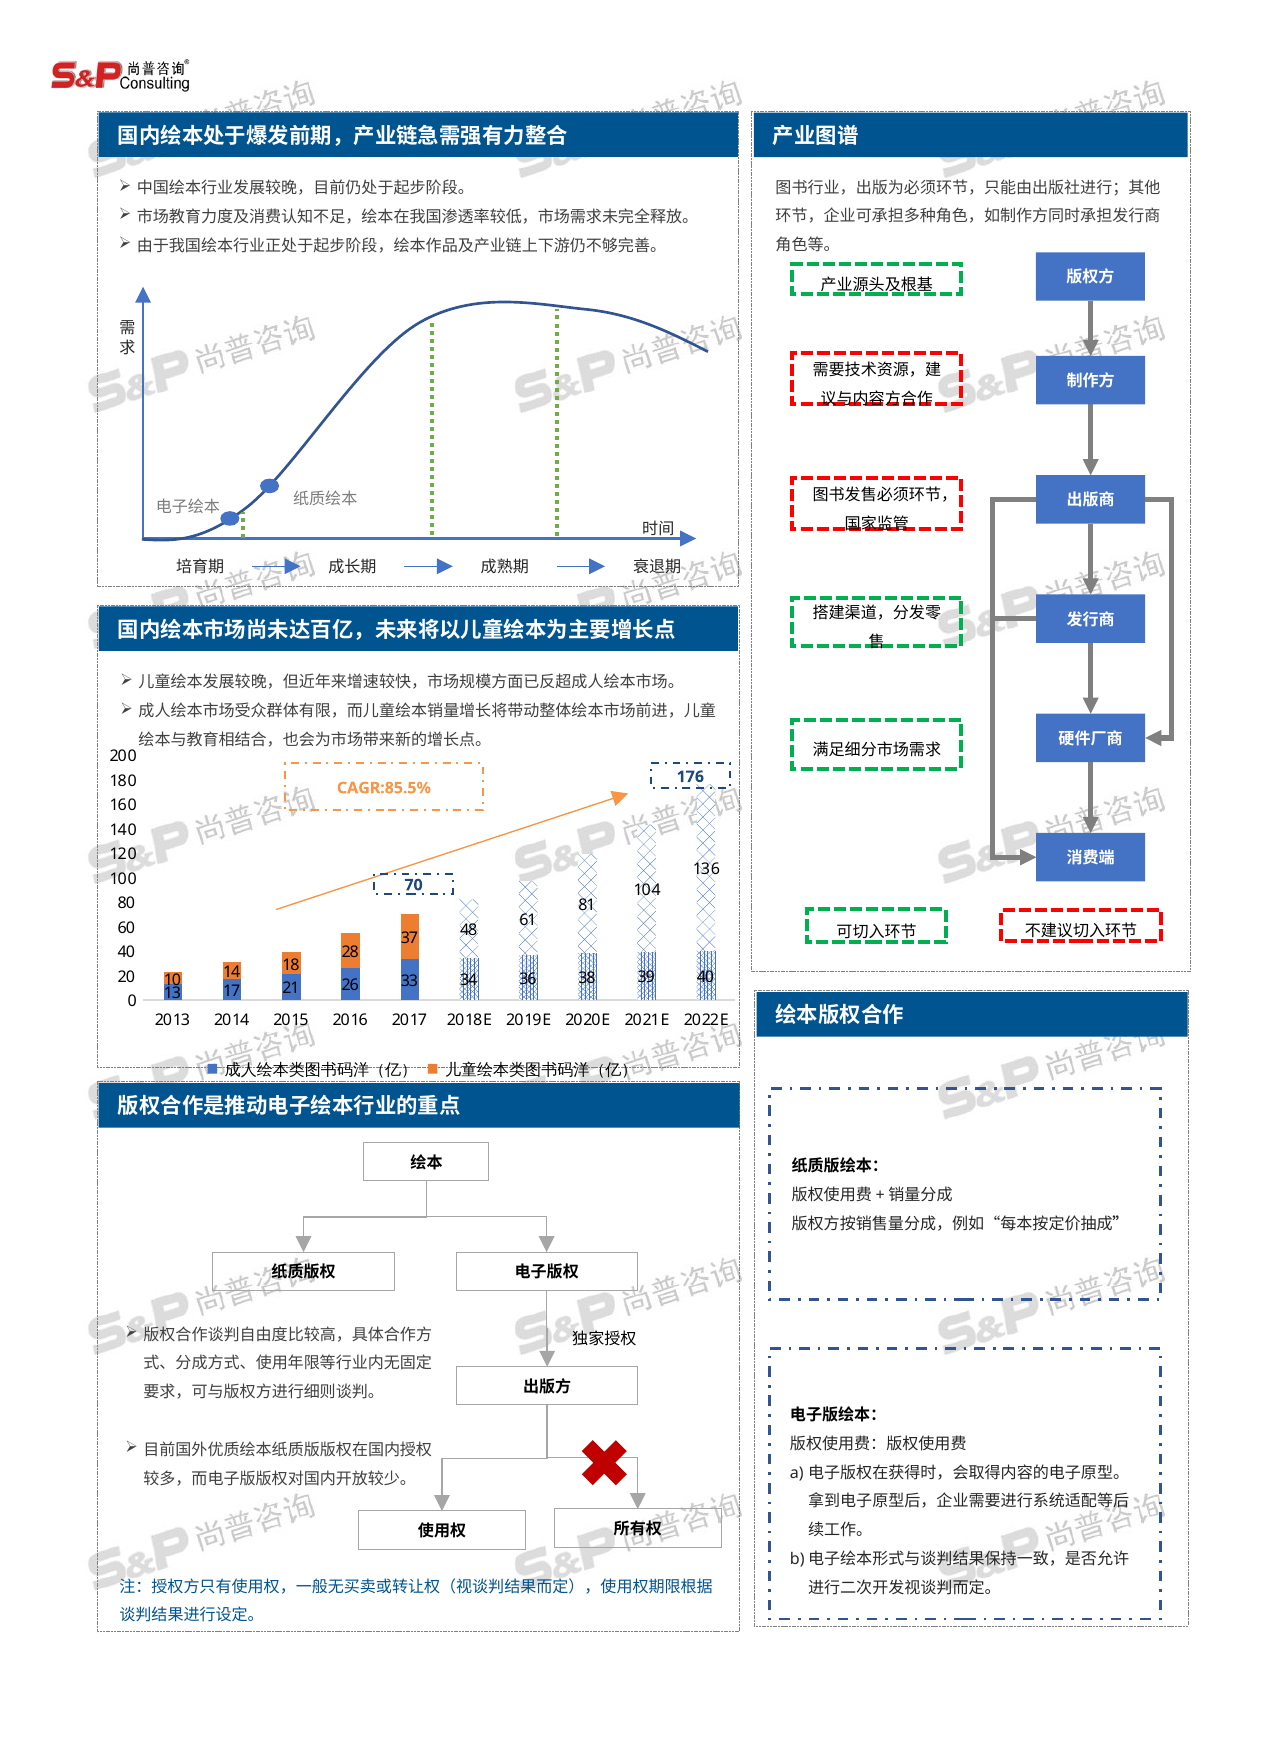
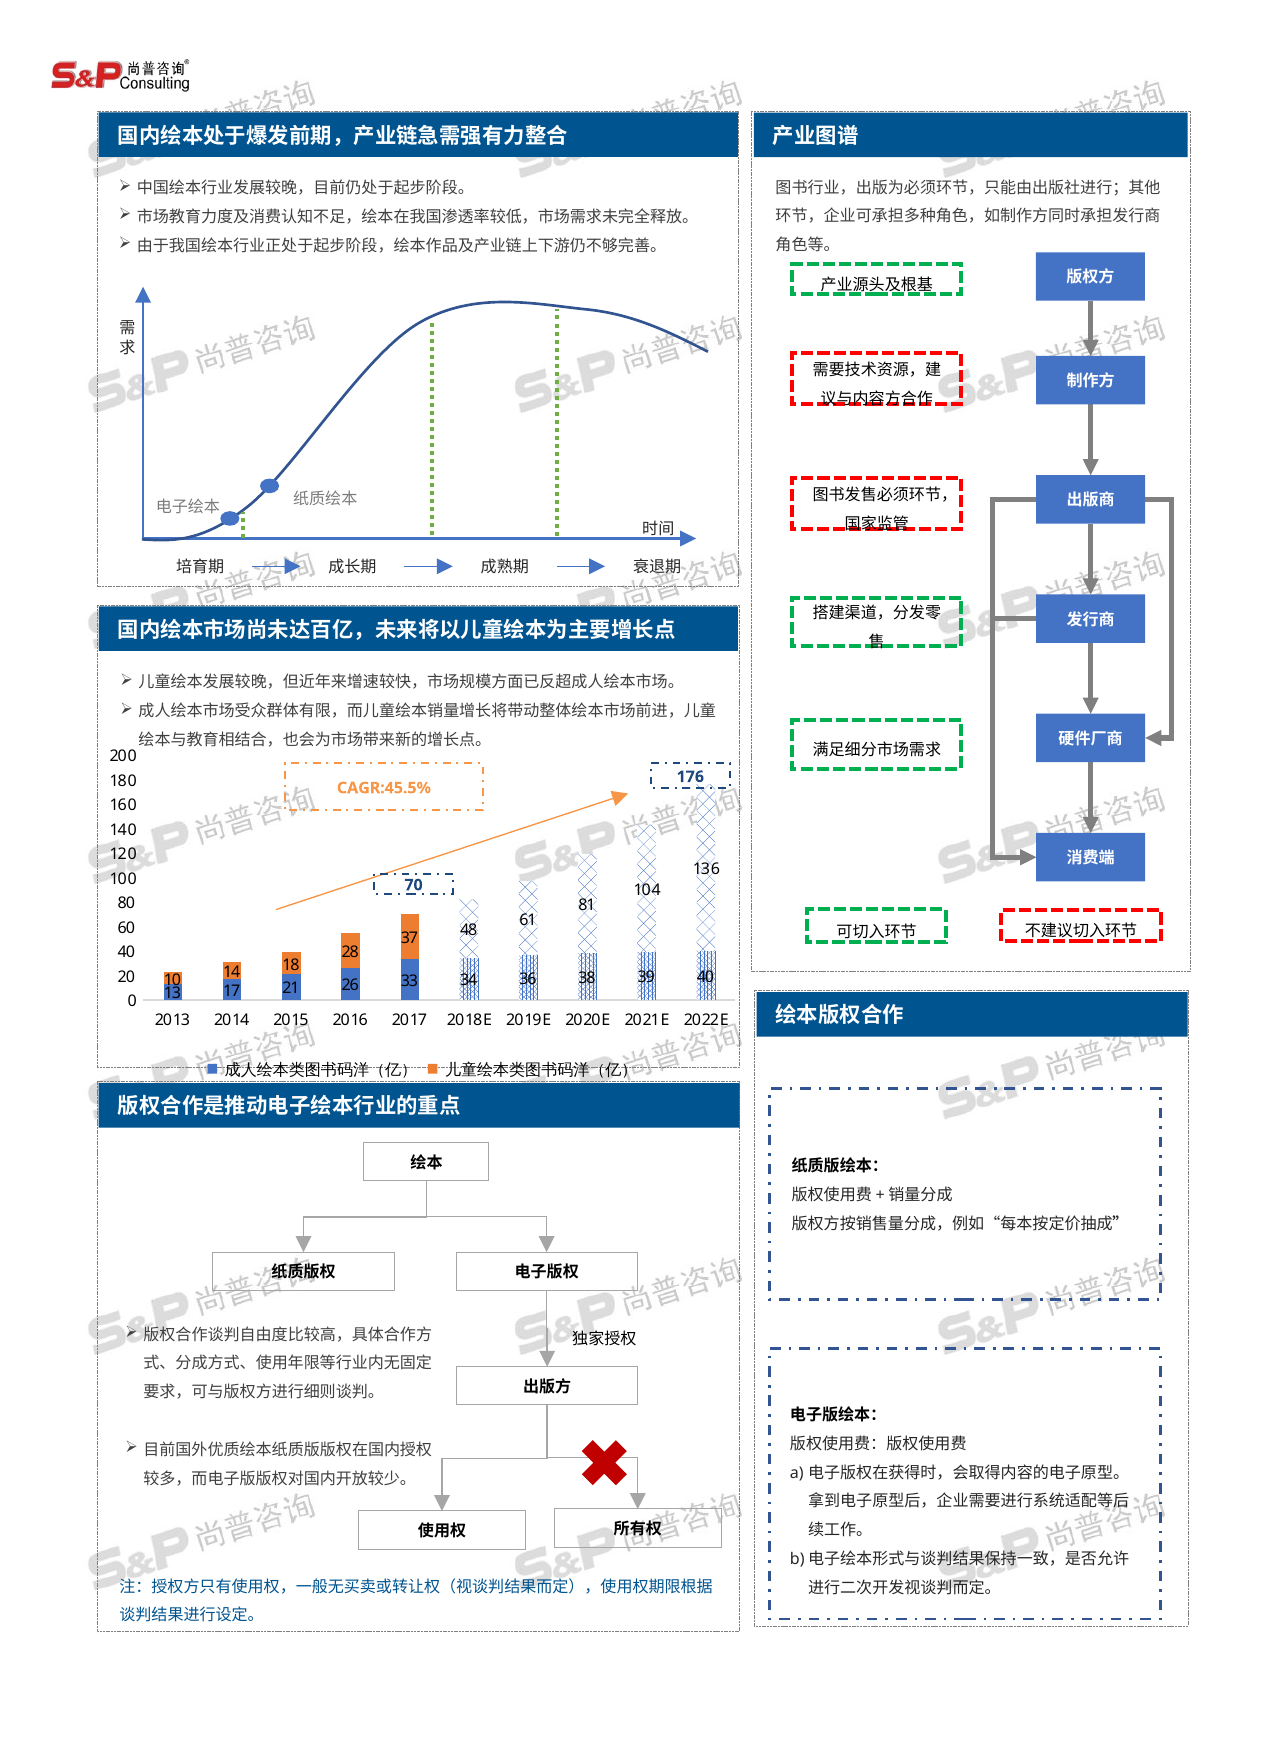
CAGR:85.5%: CAGR:85.5% -> CAGR:45.5%
